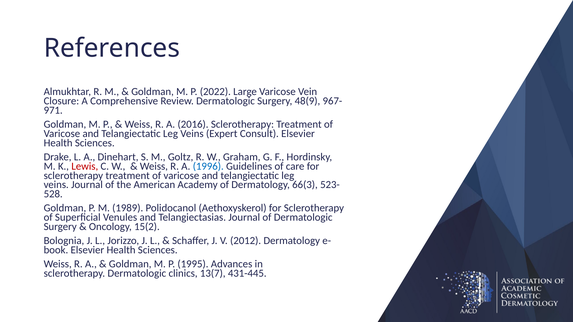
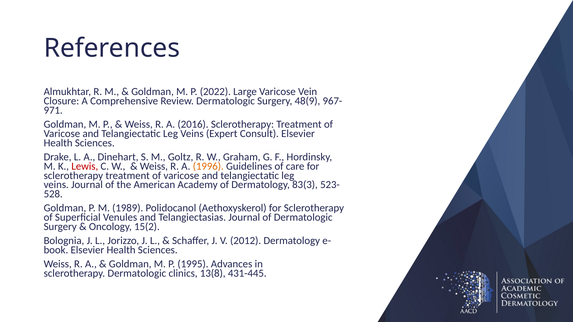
1996 colour: blue -> orange
66(3: 66(3 -> 83(3
13(7: 13(7 -> 13(8
